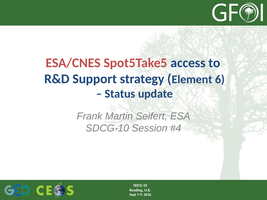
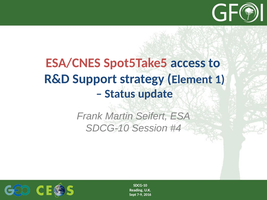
6: 6 -> 1
